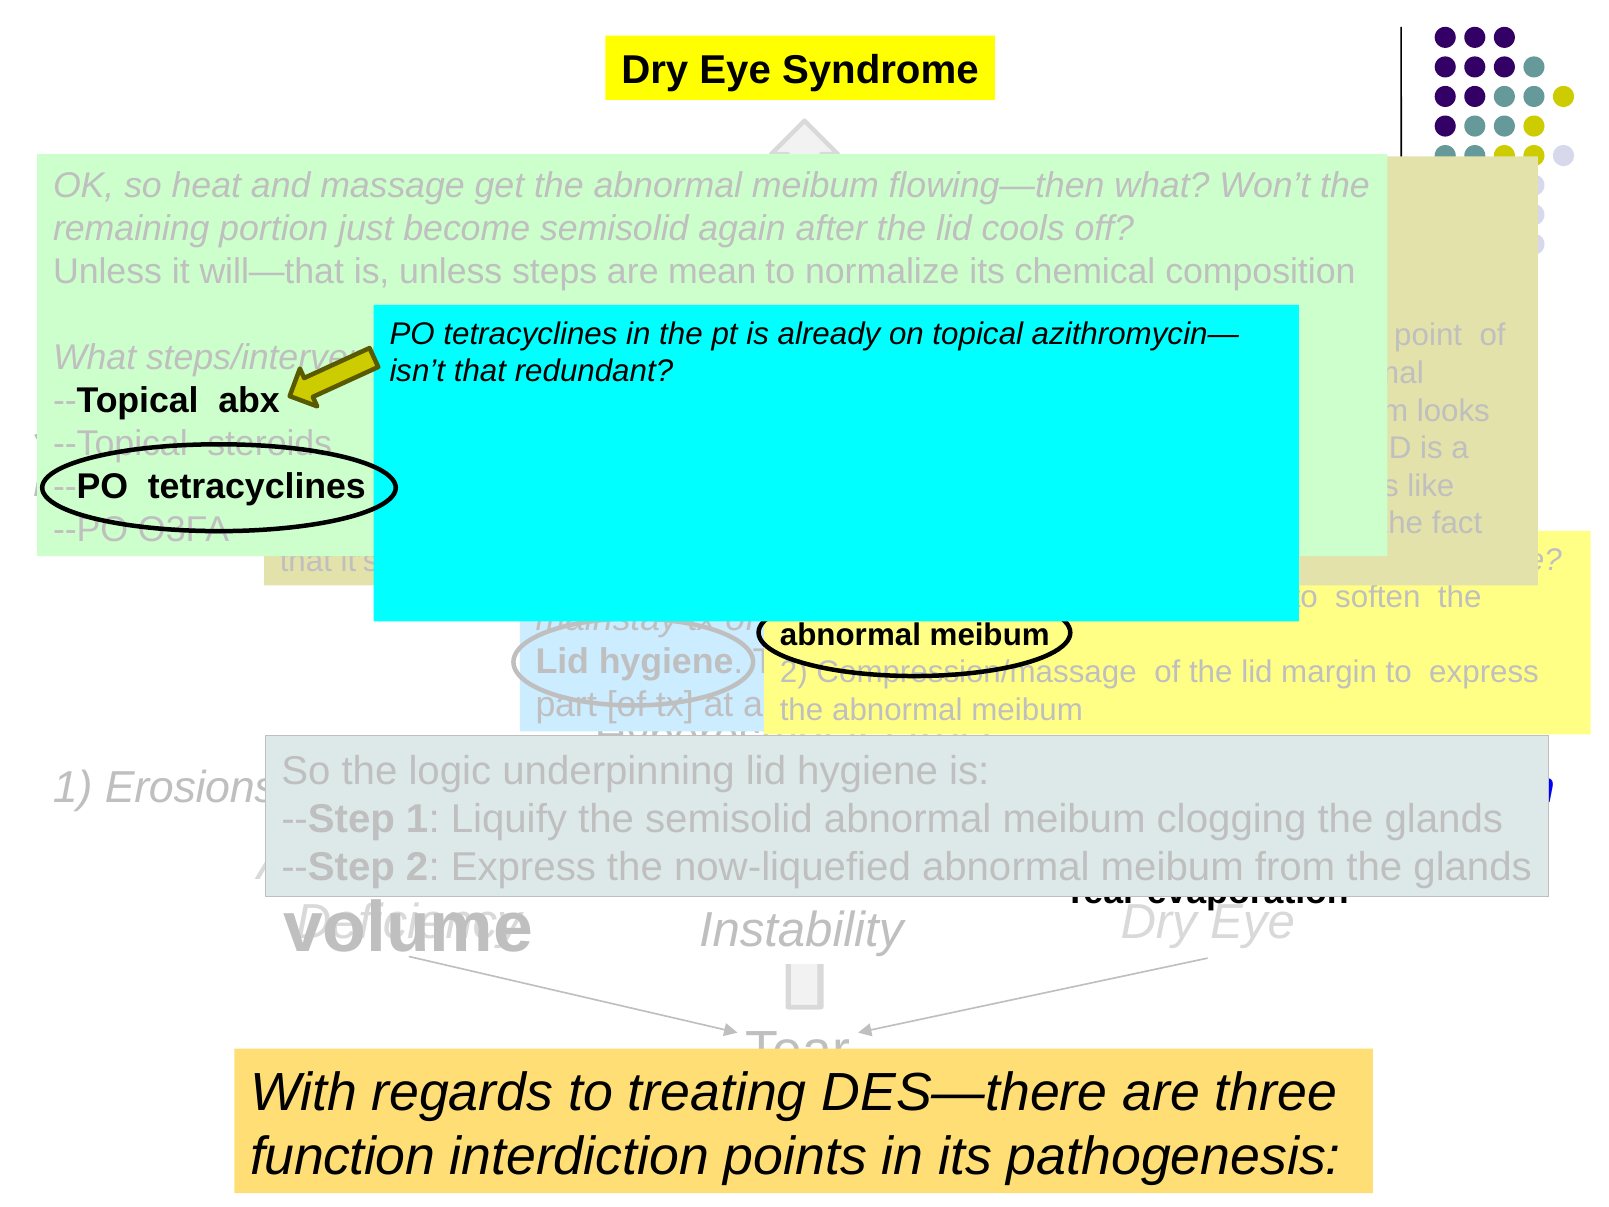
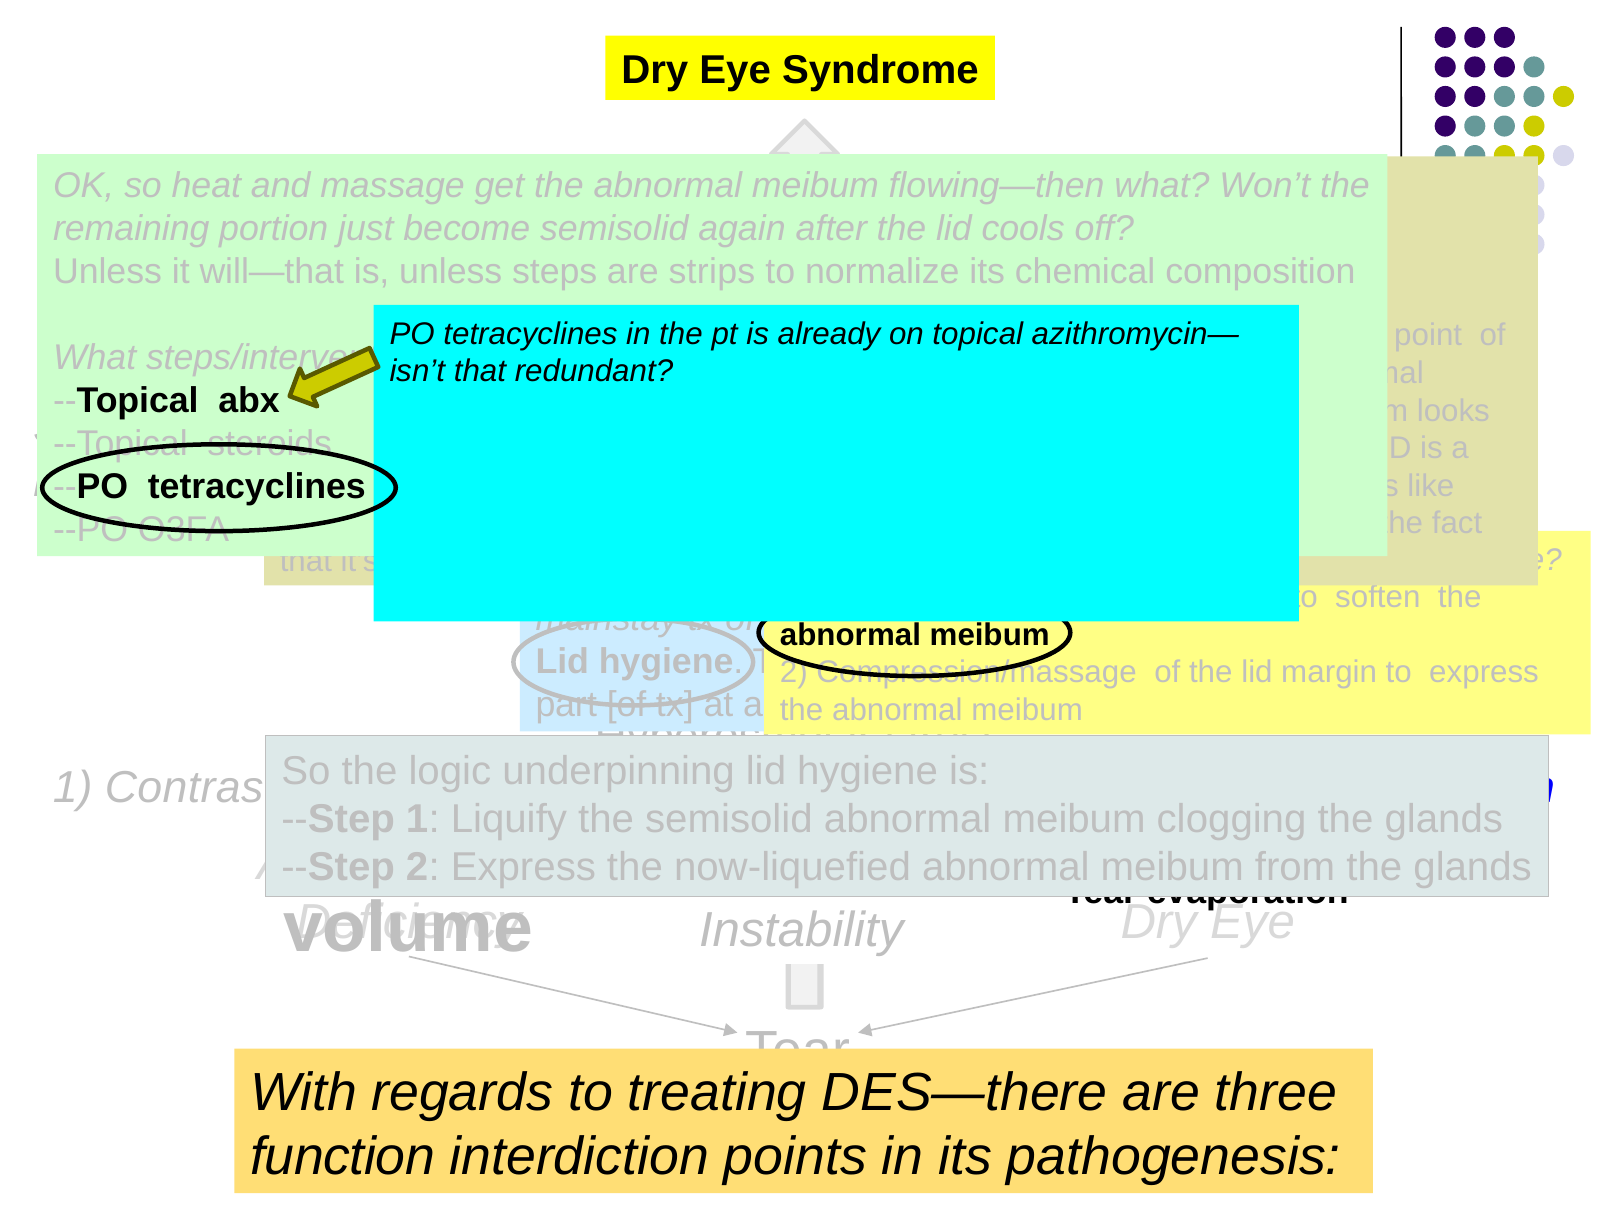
are mean: mean -> strips
1 Erosions: Erosions -> Contrast
